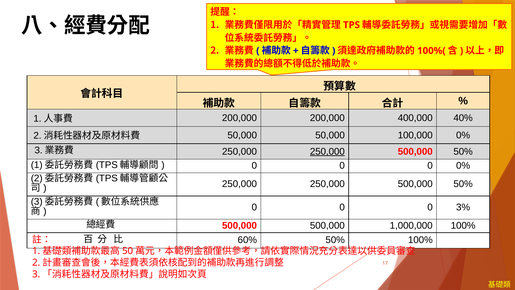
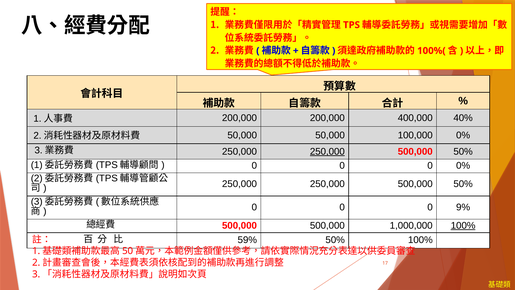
3%: 3% -> 9%
100% at (463, 225) underline: none -> present
60%: 60% -> 59%
